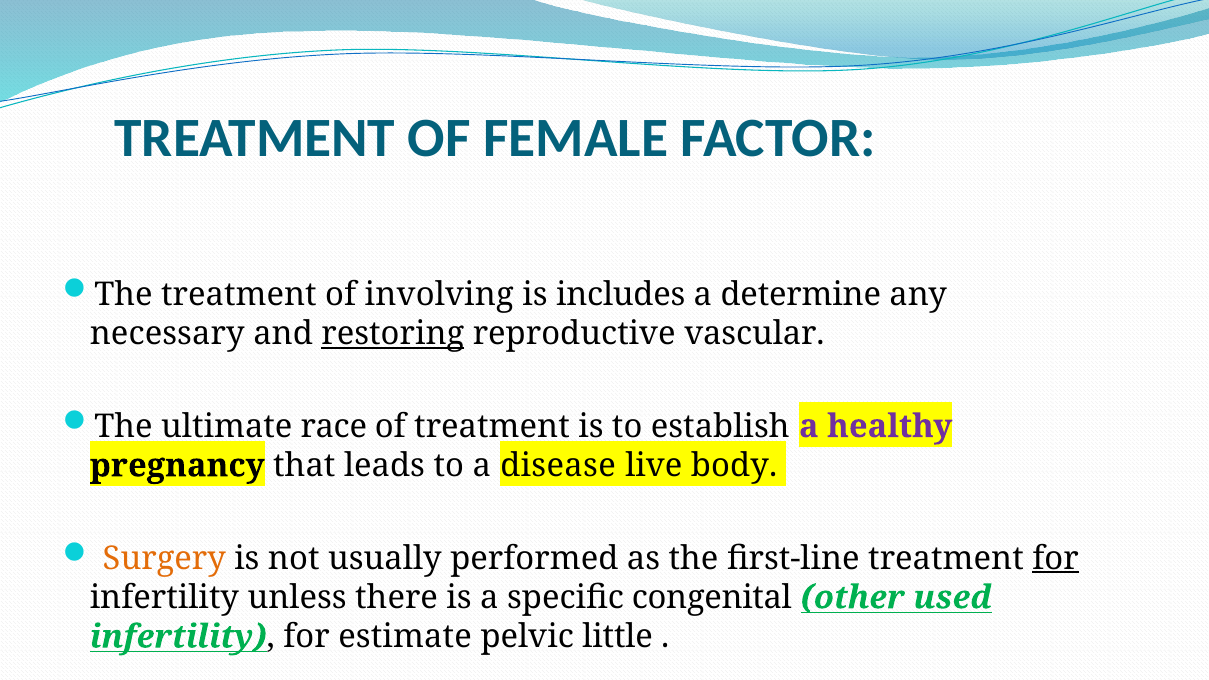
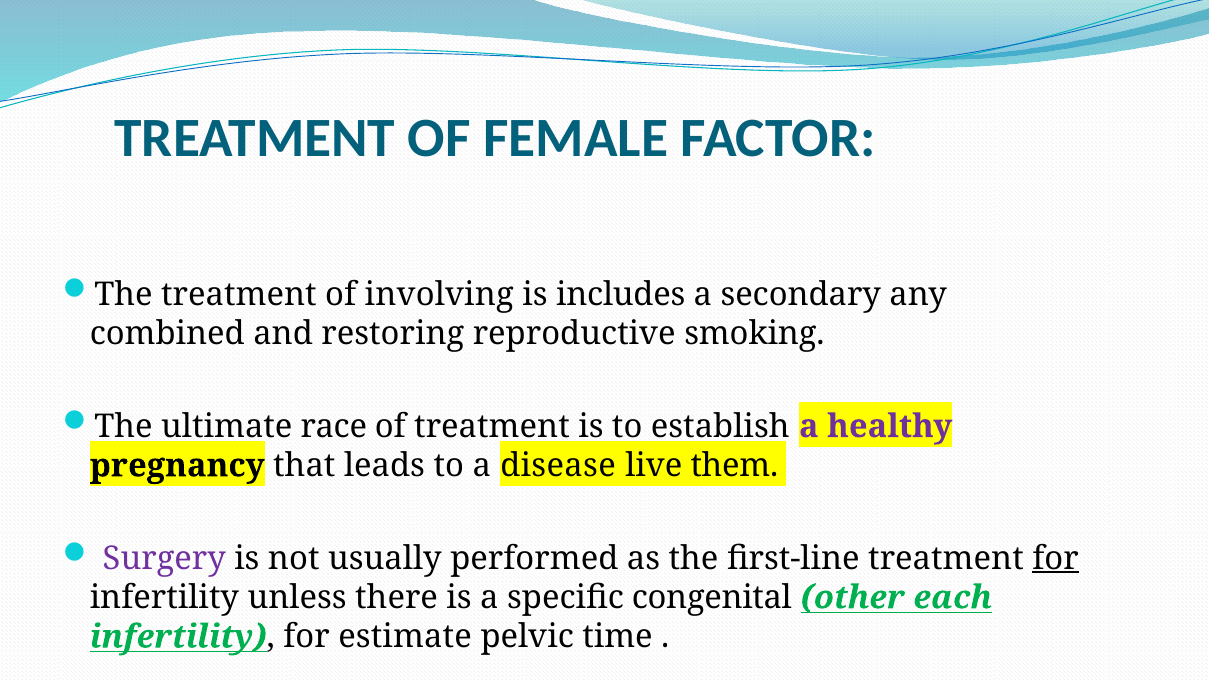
determine: determine -> secondary
necessary: necessary -> combined
restoring underline: present -> none
vascular: vascular -> smoking
body: body -> them
Surgery colour: orange -> purple
used: used -> each
little: little -> time
